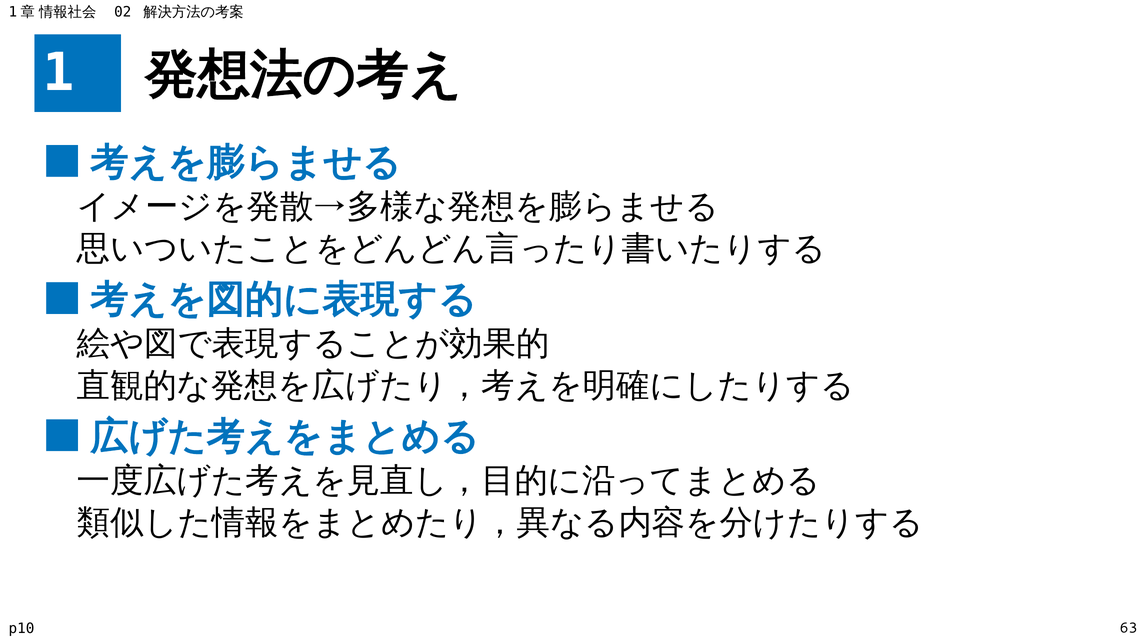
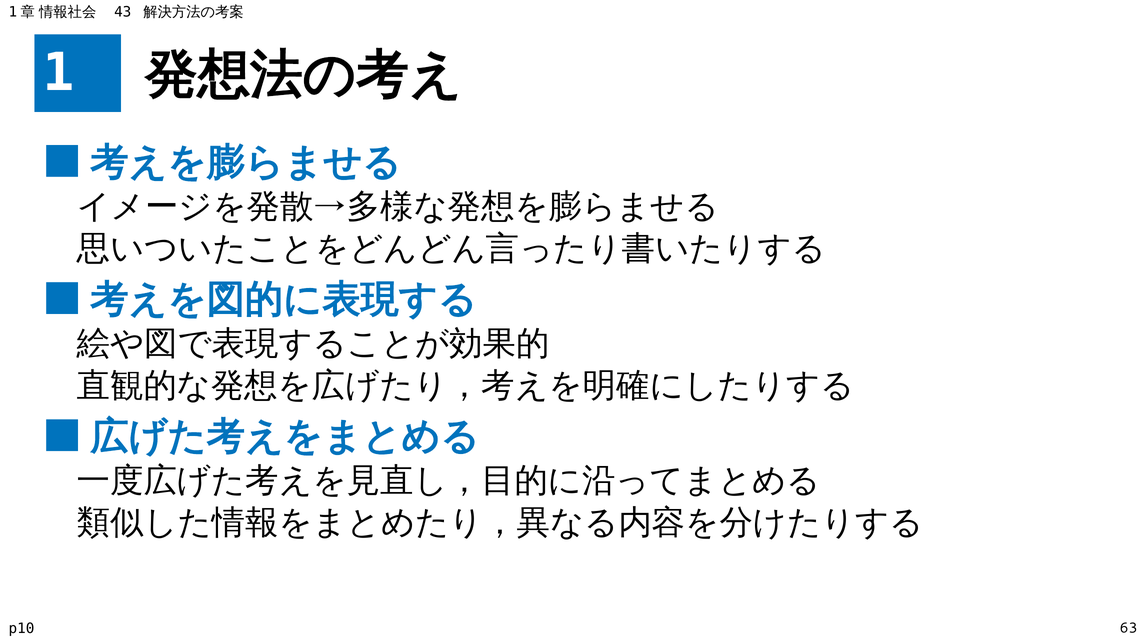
02: 02 -> 43
